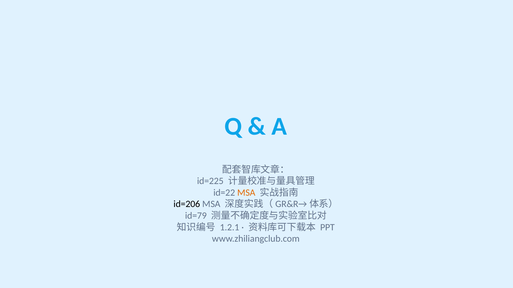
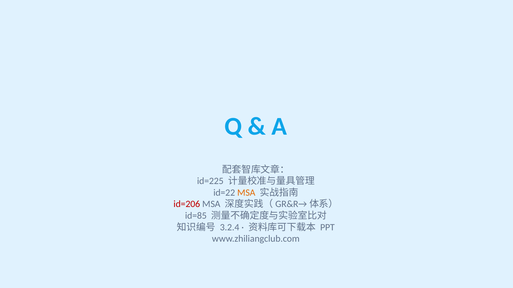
id=206 colour: black -> red
id=79: id=79 -> id=85
1.2.1: 1.2.1 -> 3.2.4
